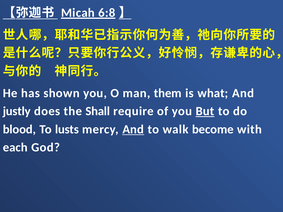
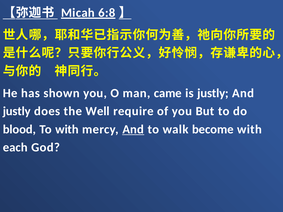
them: them -> came
is what: what -> justly
Shall: Shall -> Well
But underline: present -> none
To lusts: lusts -> with
